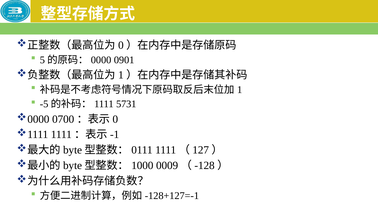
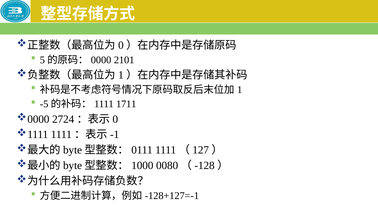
0901: 0901 -> 2101
5731: 5731 -> 1711
0700: 0700 -> 2724
0009: 0009 -> 0080
